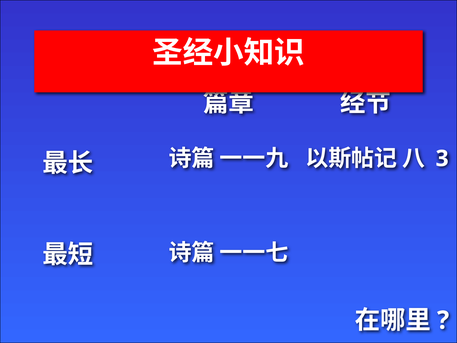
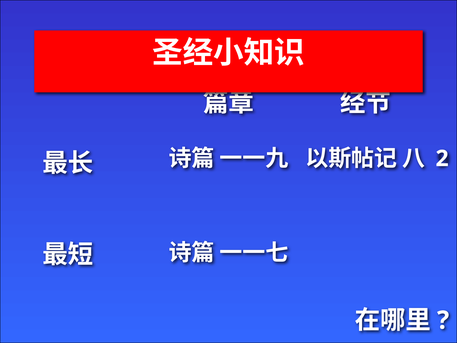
3: 3 -> 2
